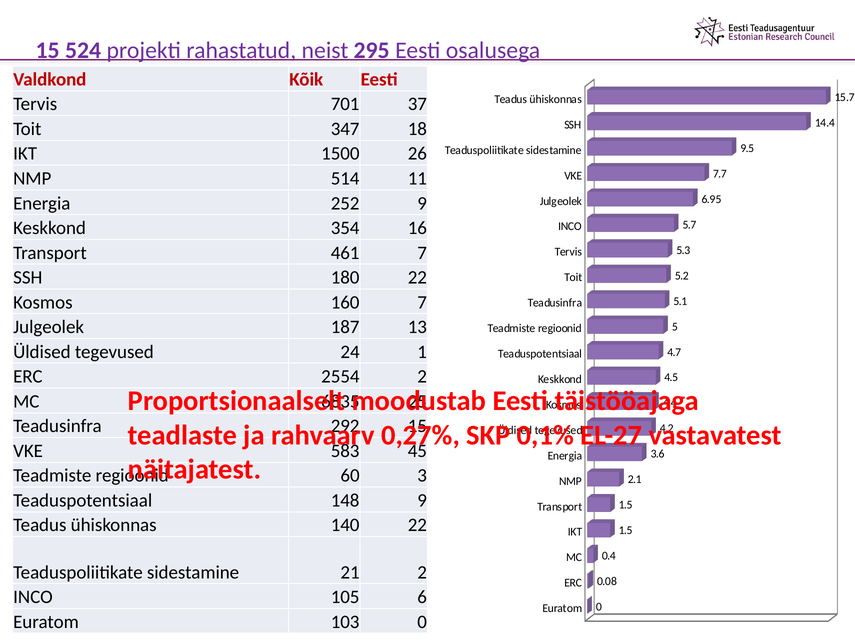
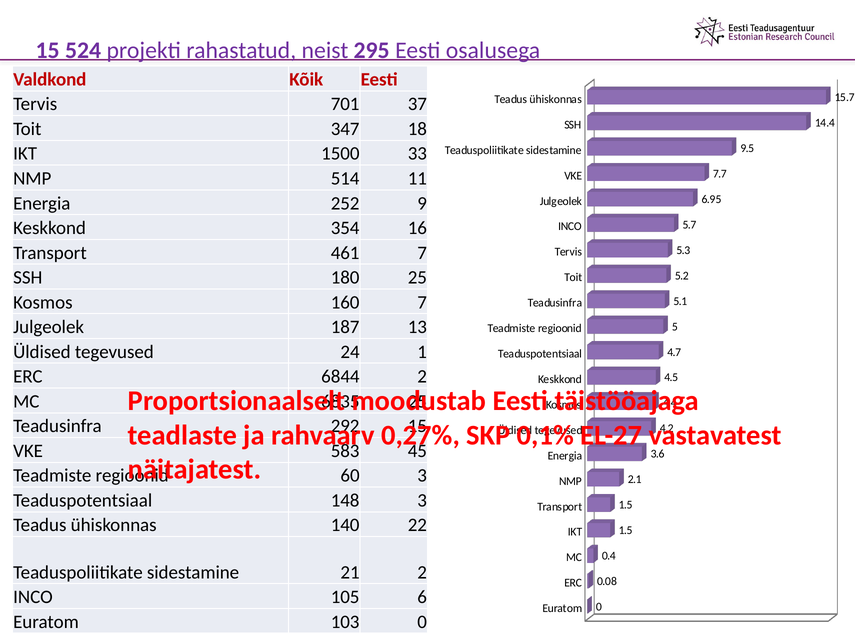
26: 26 -> 33
180 22: 22 -> 25
2554: 2554 -> 6844
148 9: 9 -> 3
